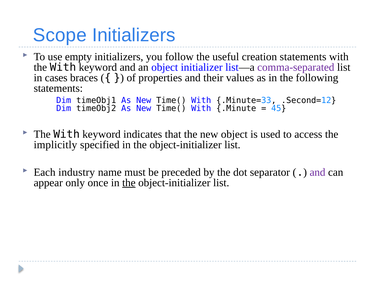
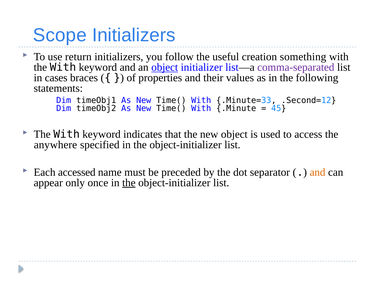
empty: empty -> return
creation statements: statements -> something
object at (165, 67) underline: none -> present
implicitly: implicitly -> anywhere
industry: industry -> accessed
and at (318, 172) colour: purple -> orange
